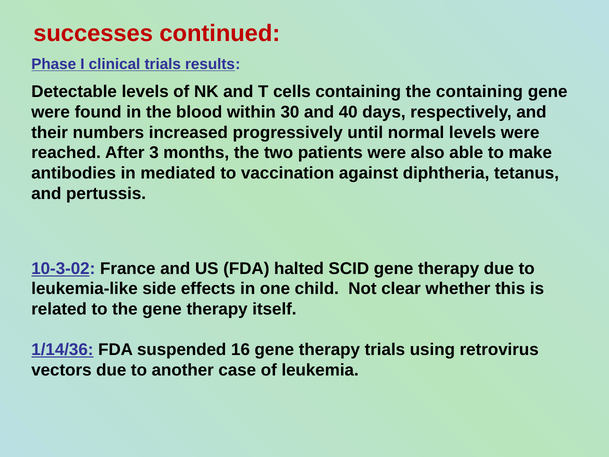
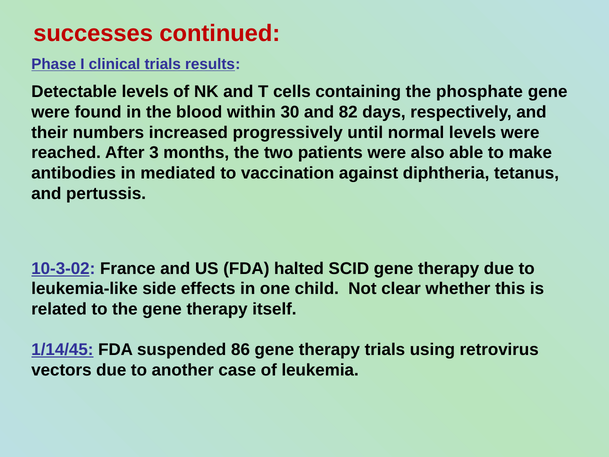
the containing: containing -> phosphate
40: 40 -> 82
1/14/36: 1/14/36 -> 1/14/45
16: 16 -> 86
